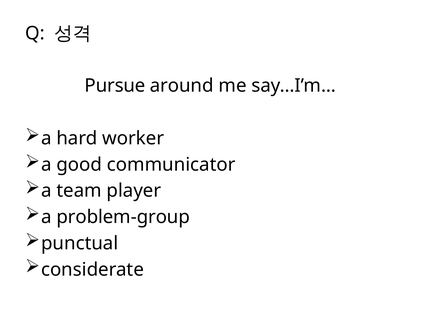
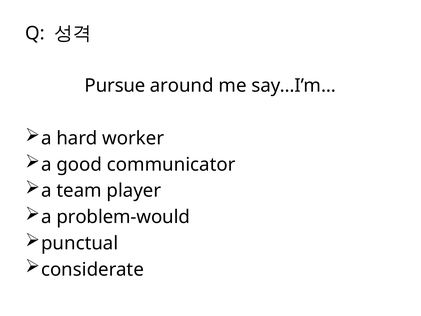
problem-group: problem-group -> problem-would
